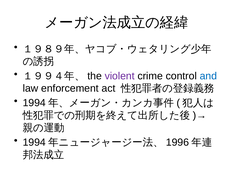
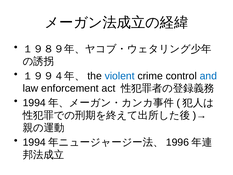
violent colour: purple -> blue
